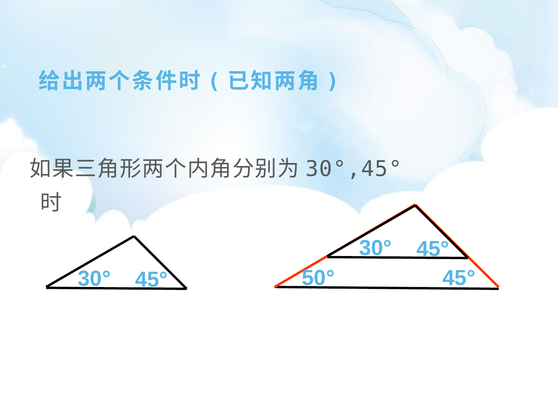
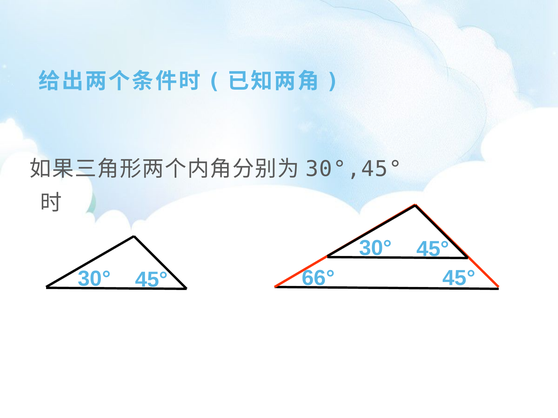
50°: 50° -> 66°
